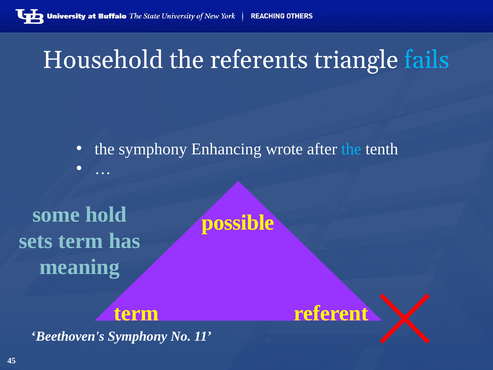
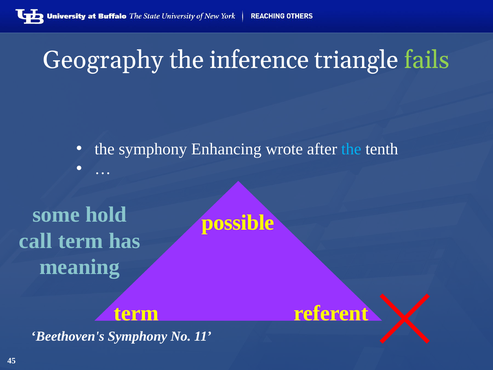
Household: Household -> Geography
referents: referents -> inference
fails colour: light blue -> light green
sets: sets -> call
